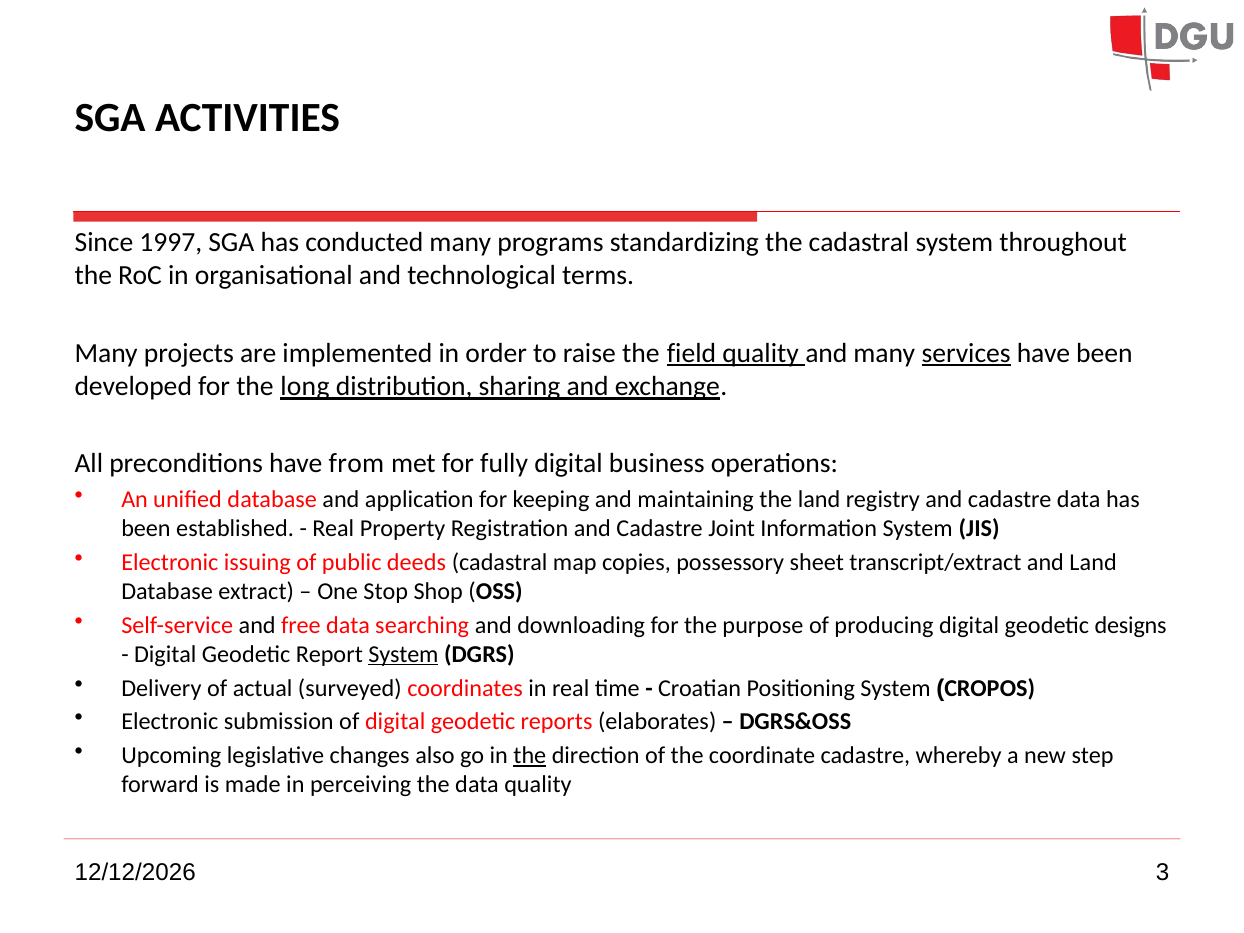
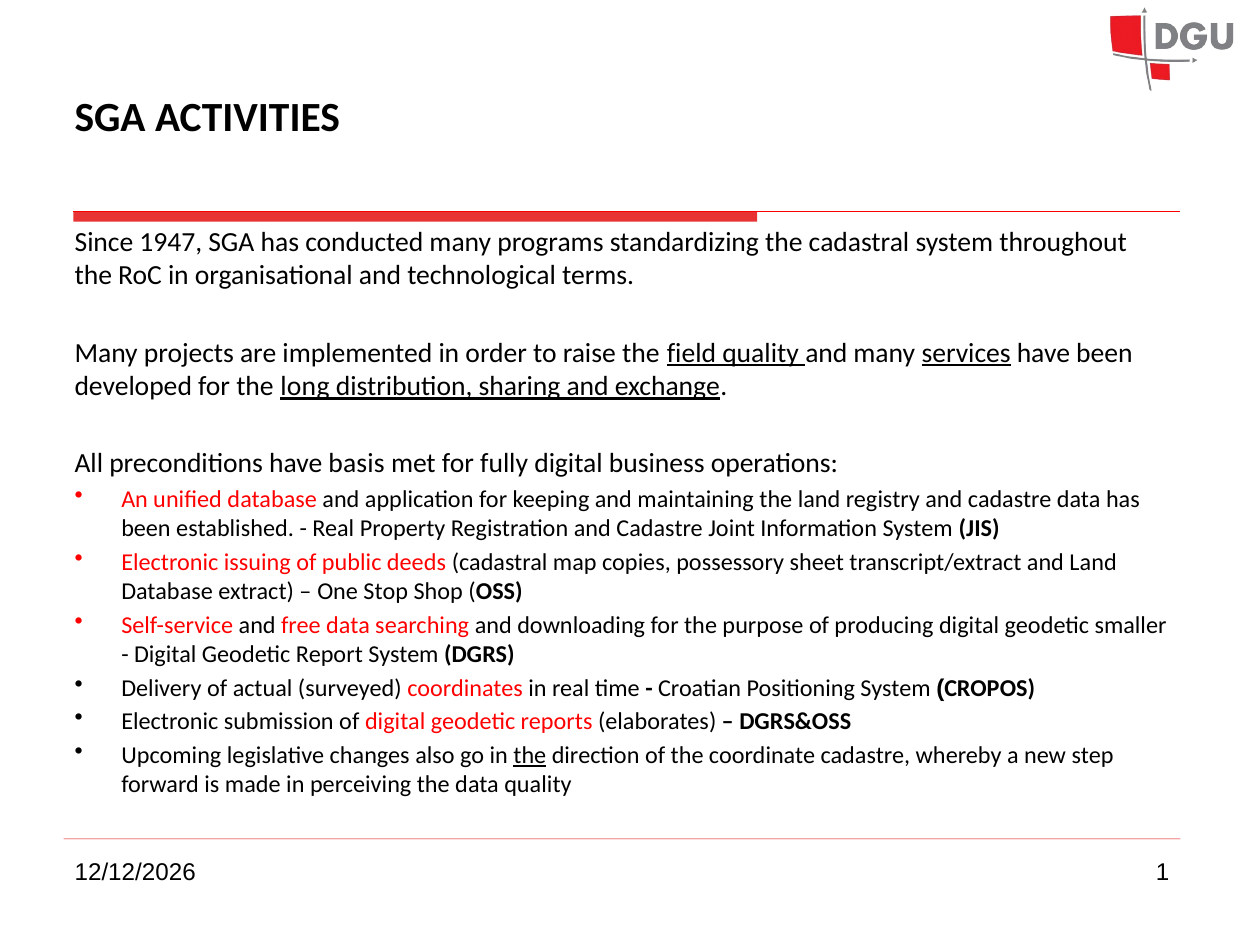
1997: 1997 -> 1947
from: from -> basis
designs: designs -> smaller
System at (403, 654) underline: present -> none
3: 3 -> 1
